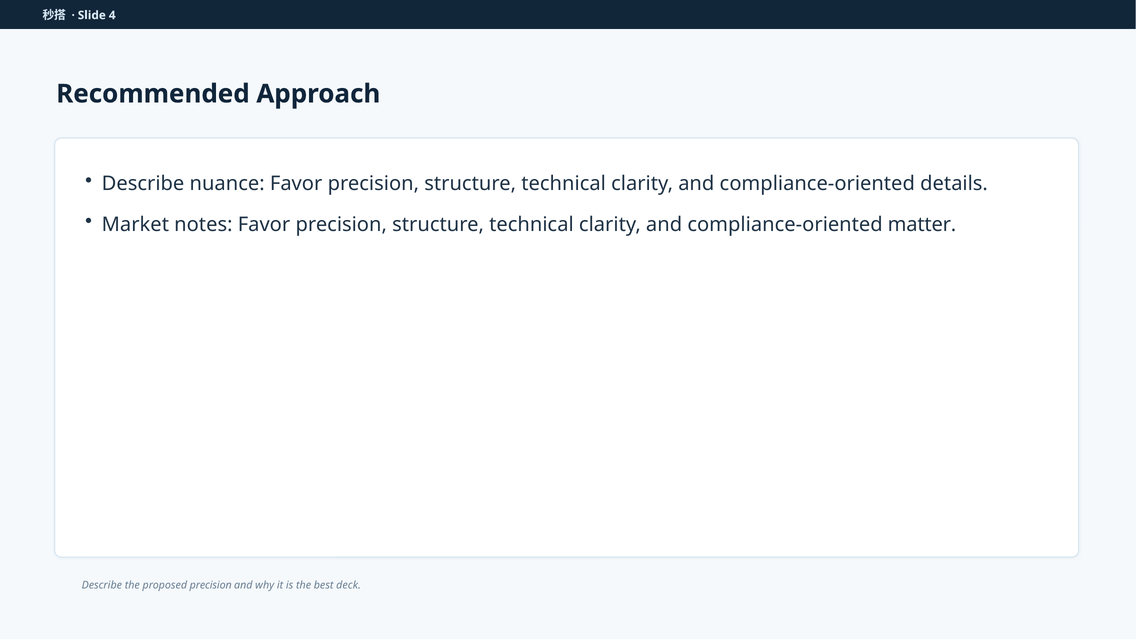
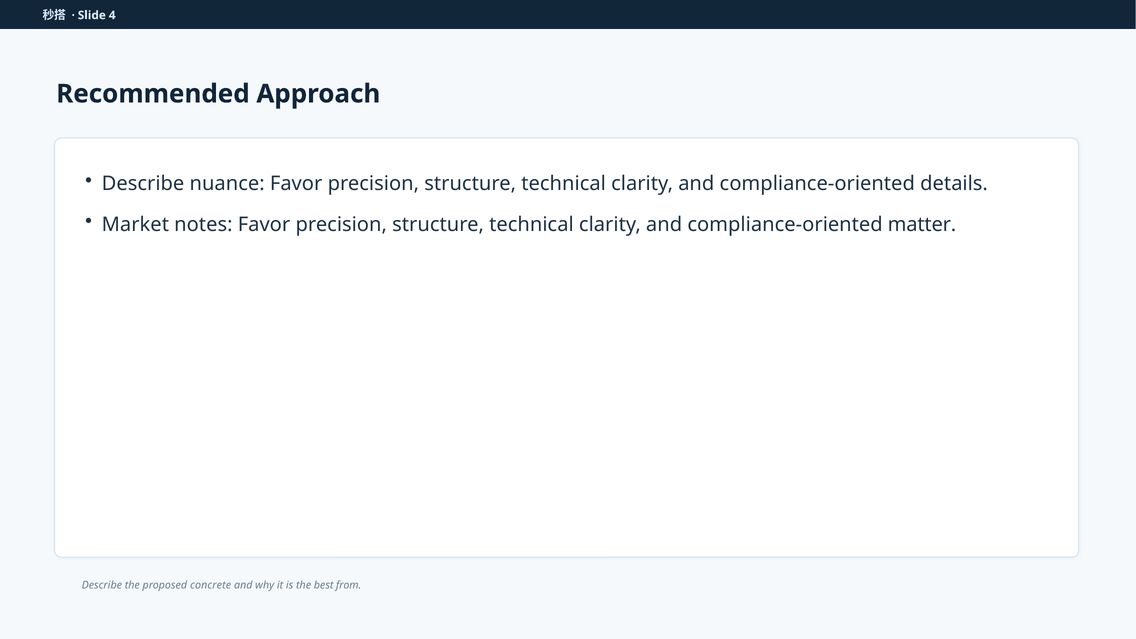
proposed precision: precision -> concrete
deck: deck -> from
